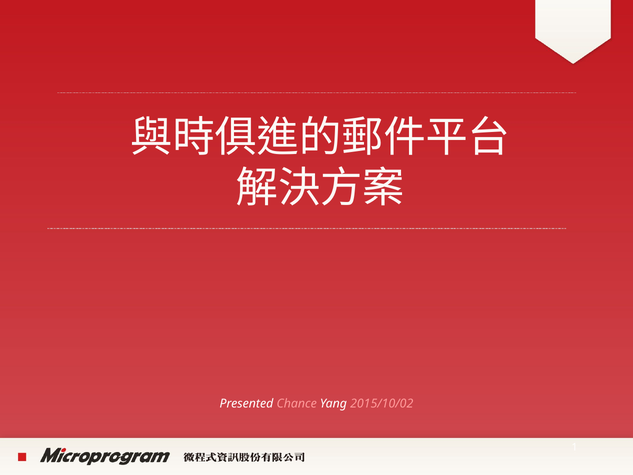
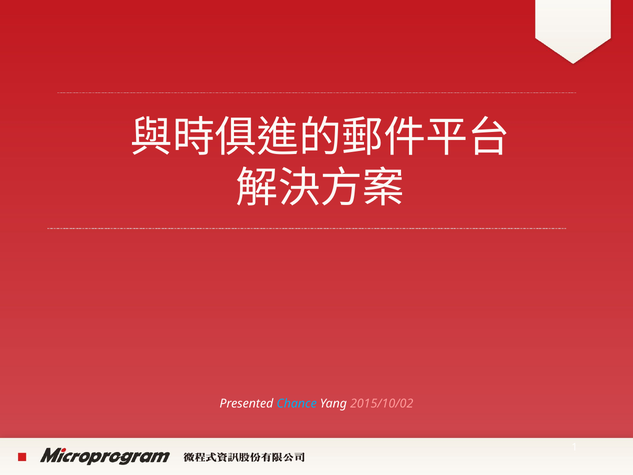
Chance colour: pink -> light blue
